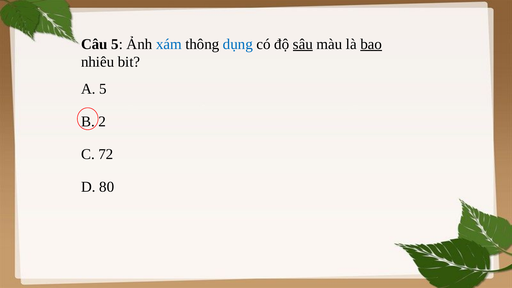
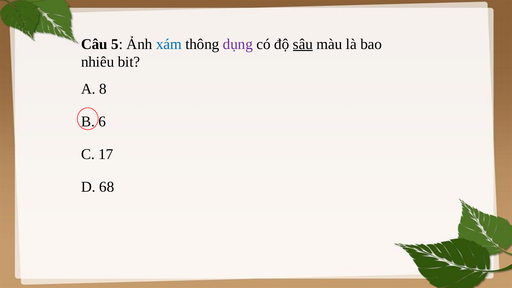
dụng colour: blue -> purple
bao underline: present -> none
A 5: 5 -> 8
2: 2 -> 6
72: 72 -> 17
80: 80 -> 68
